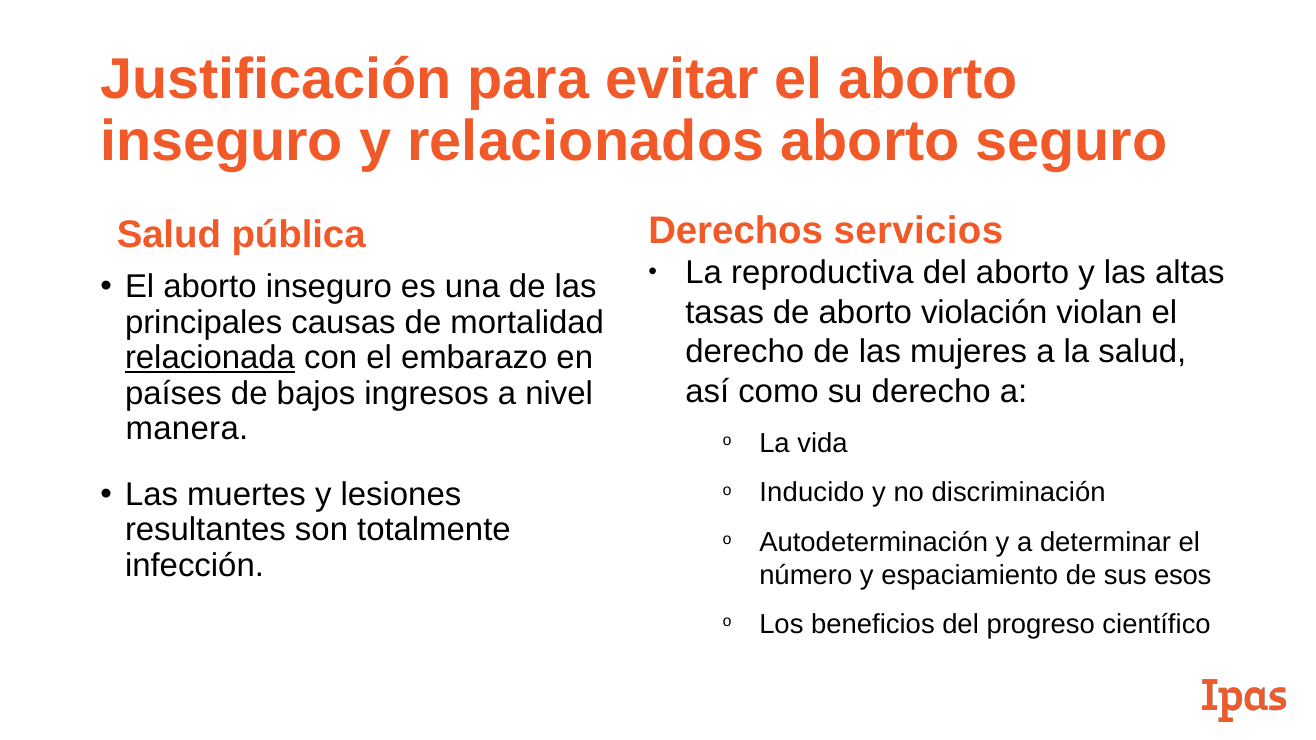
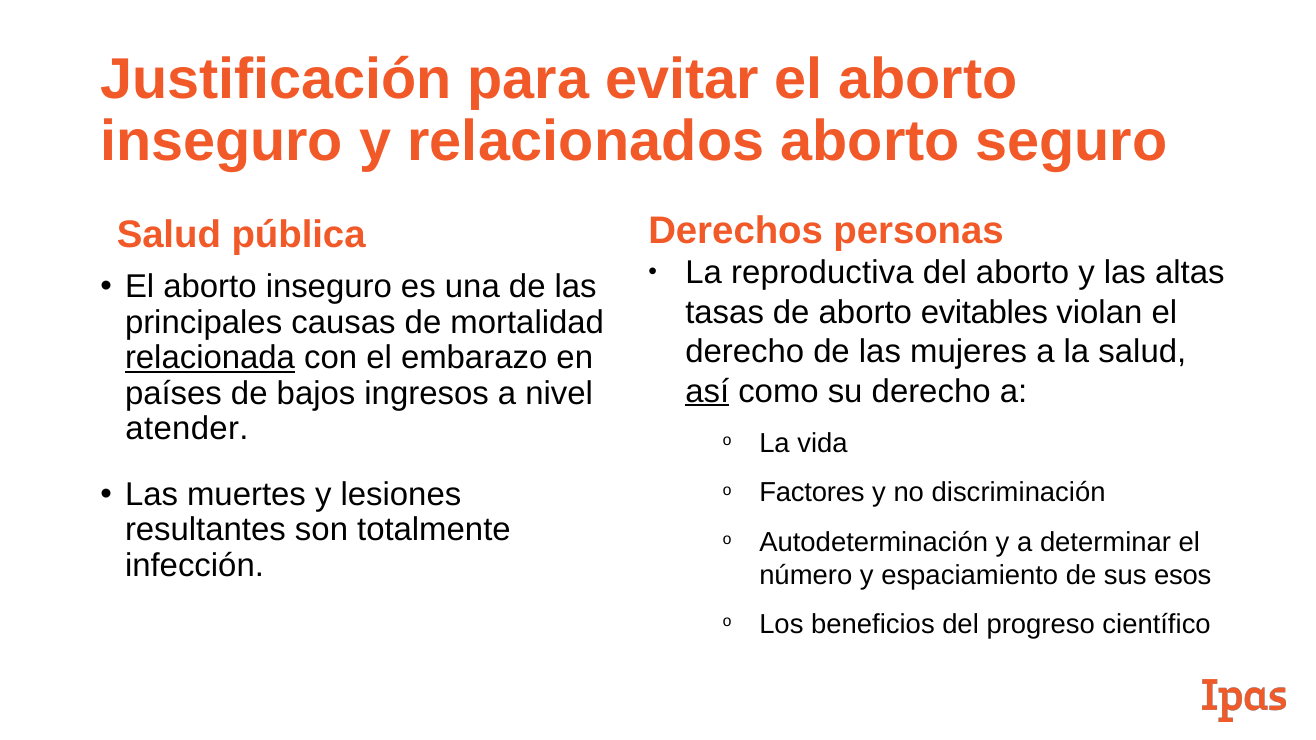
servicios: servicios -> personas
violación: violación -> evitables
así underline: none -> present
manera: manera -> atender
Inducido: Inducido -> Factores
